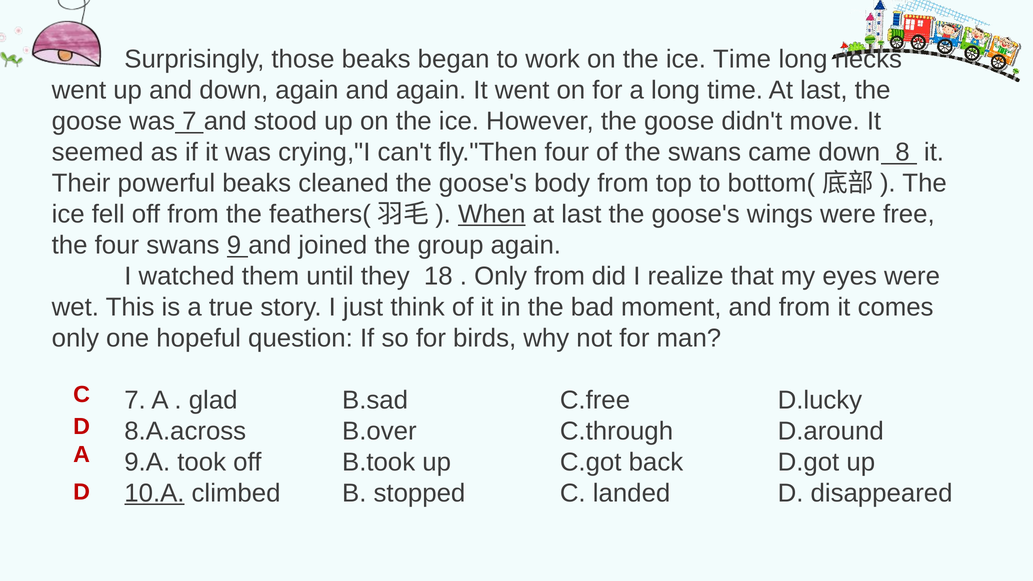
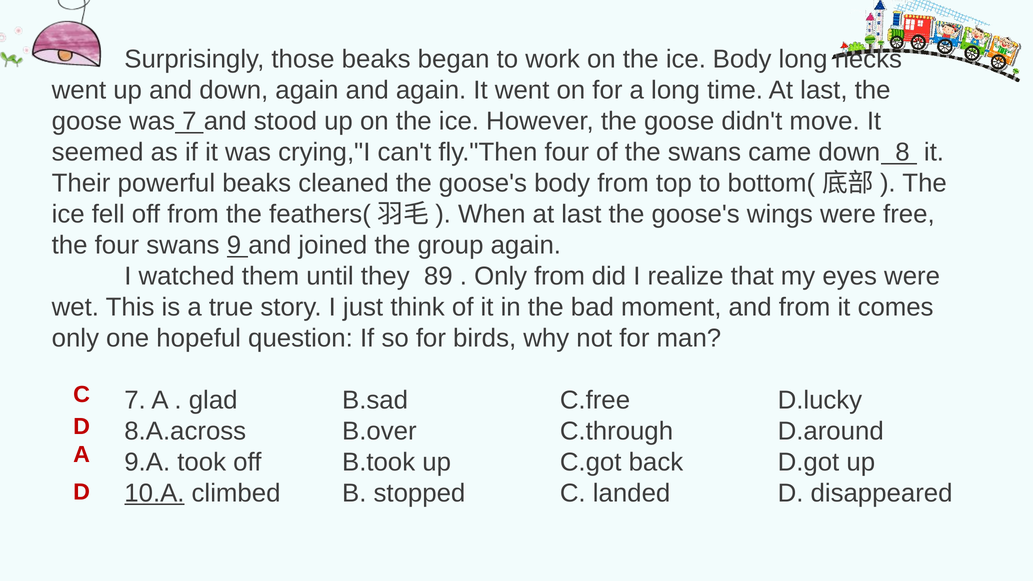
ice Time: Time -> Body
When underline: present -> none
18: 18 -> 89
